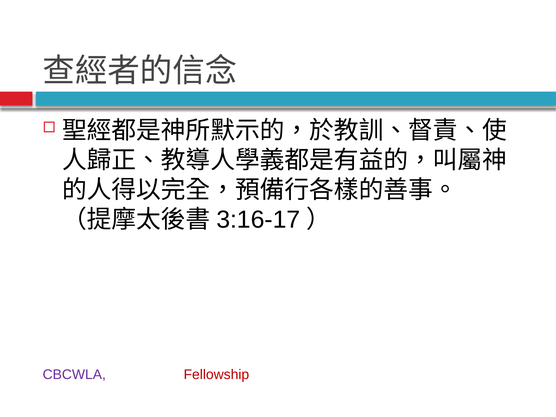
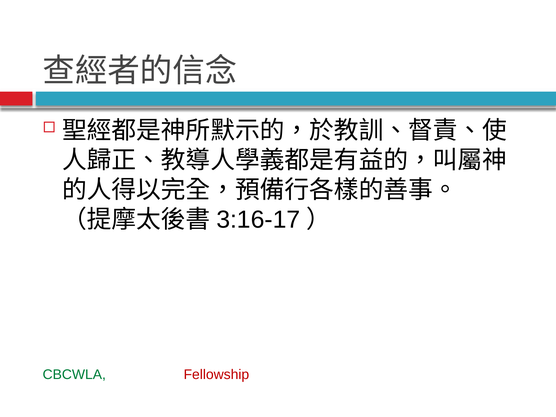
CBCWLA colour: purple -> green
